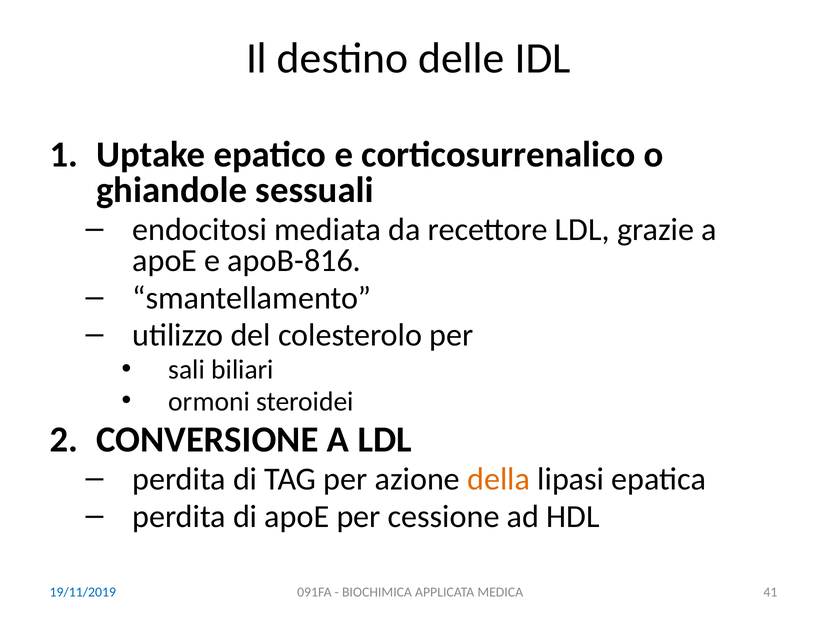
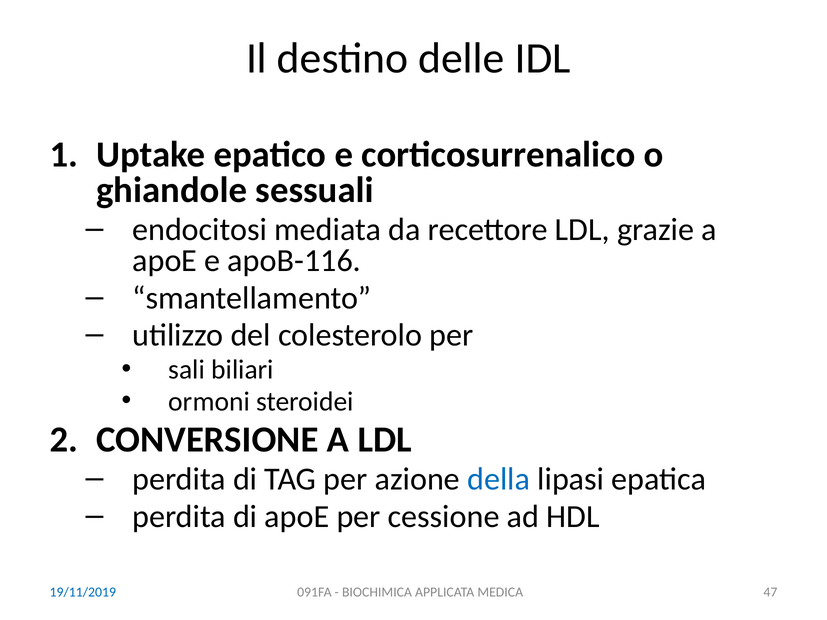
apoB-816: apoB-816 -> apoB-116
della colour: orange -> blue
41: 41 -> 47
